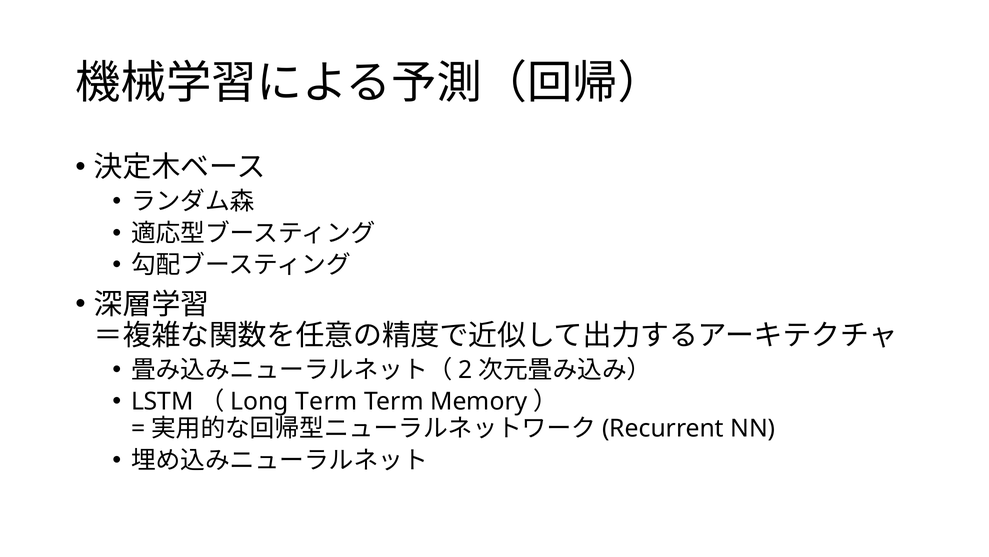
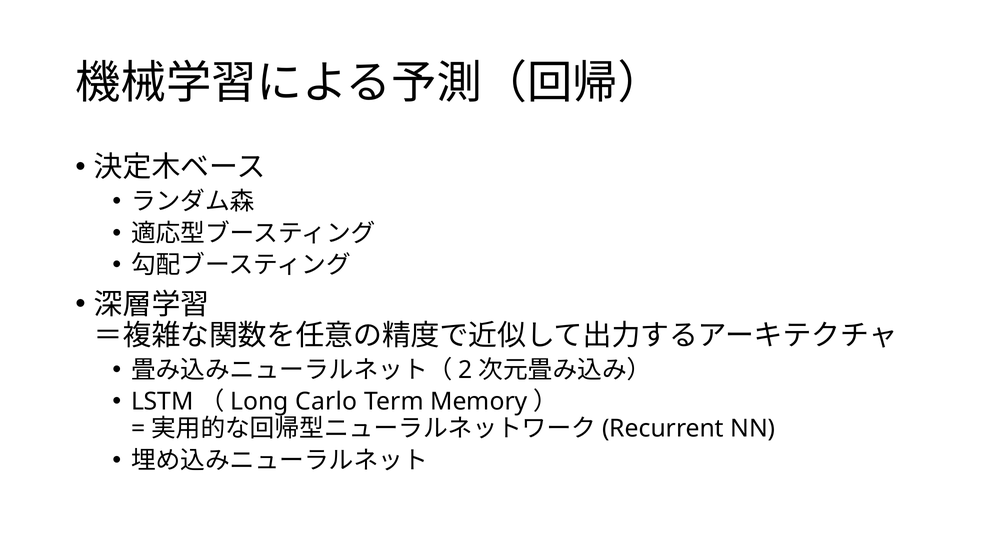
Term at (326, 401): Term -> Carlo
